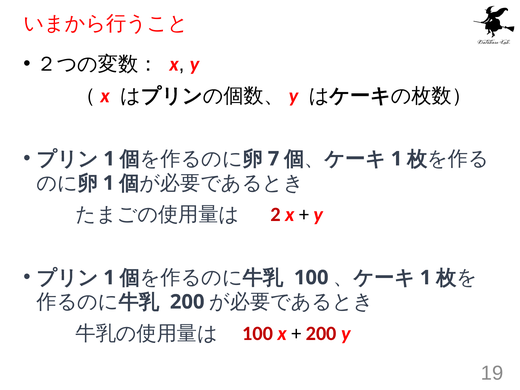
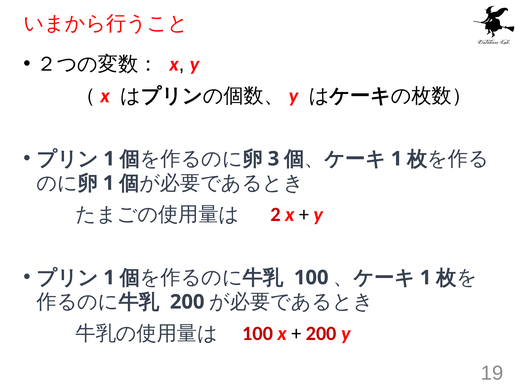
7: 7 -> 3
